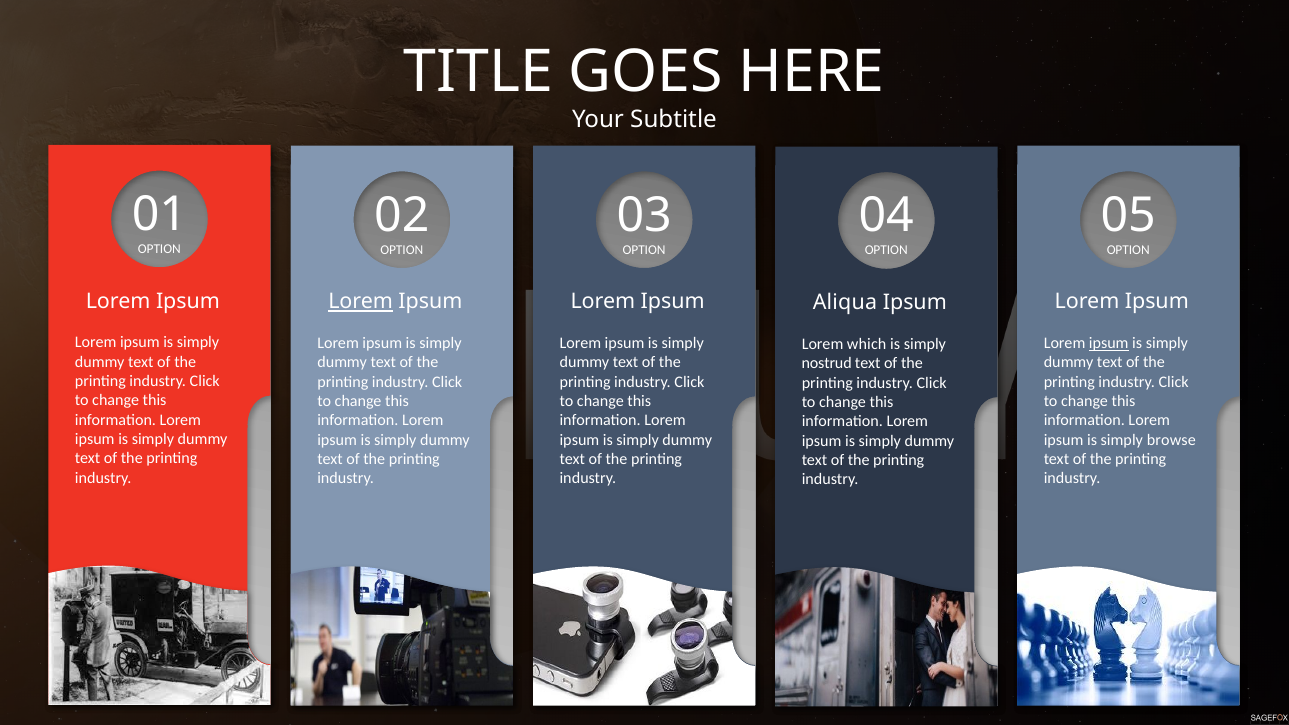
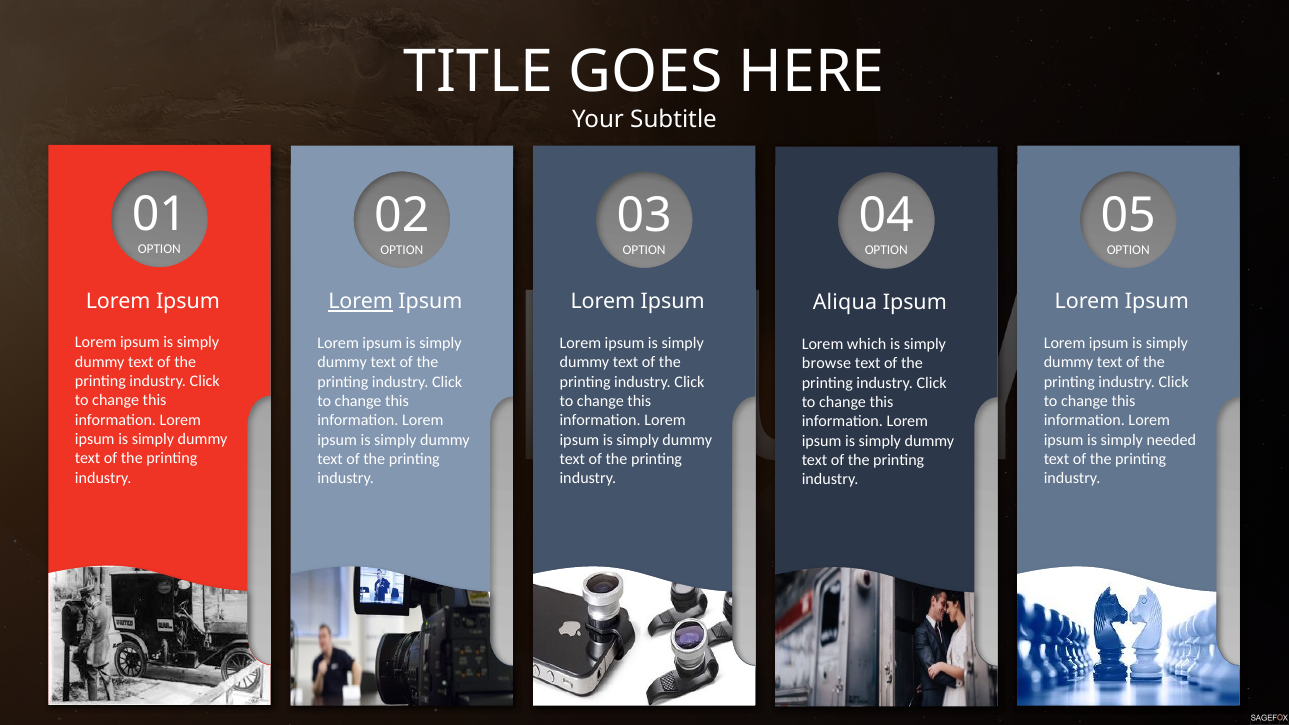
ipsum at (1109, 343) underline: present -> none
nostrud: nostrud -> browse
browse: browse -> needed
